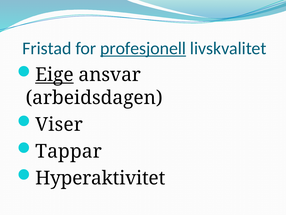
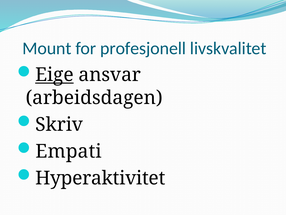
Fristad: Fristad -> Mount
profesjonell underline: present -> none
Viser: Viser -> Skriv
Tappar: Tappar -> Empati
